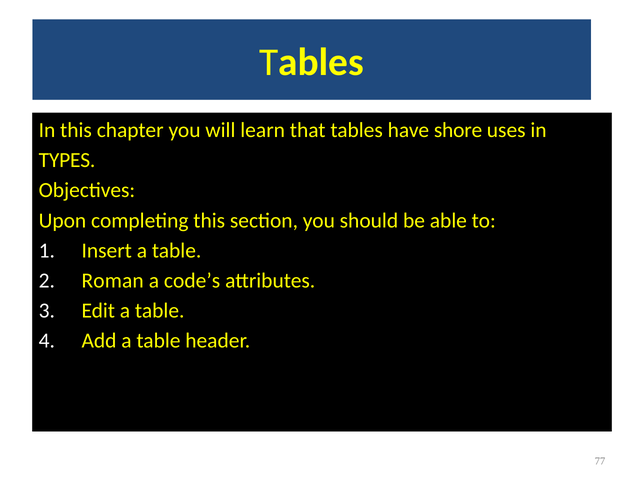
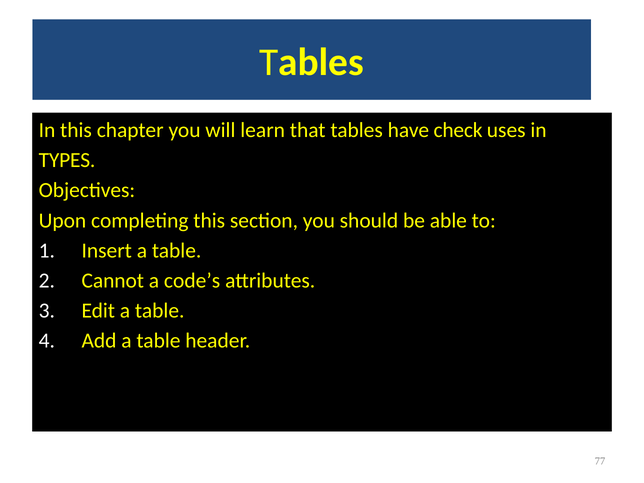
shore: shore -> check
Roman: Roman -> Cannot
